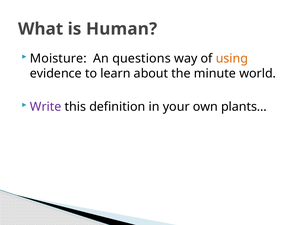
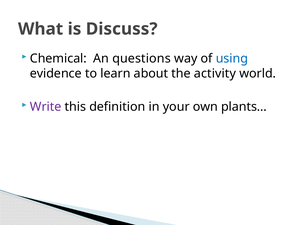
Human: Human -> Discuss
Moisture: Moisture -> Chemical
using colour: orange -> blue
minute: minute -> activity
